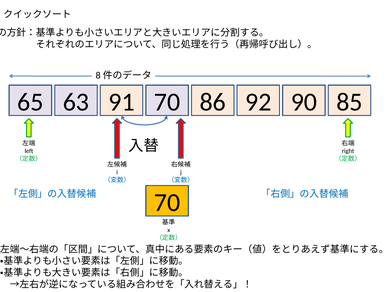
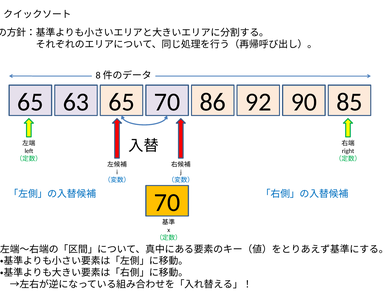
65 91: 91 -> 65
